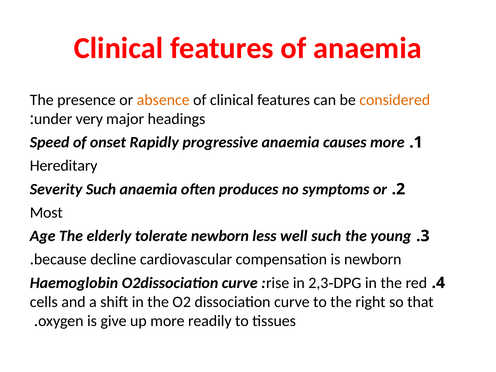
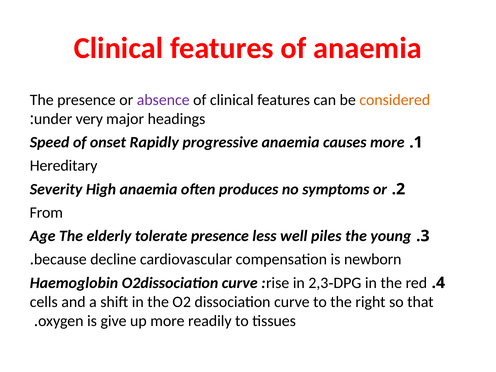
absence colour: orange -> purple
Severity Such: Such -> High
Most: Most -> From
tolerate newborn: newborn -> presence
well such: such -> piles
